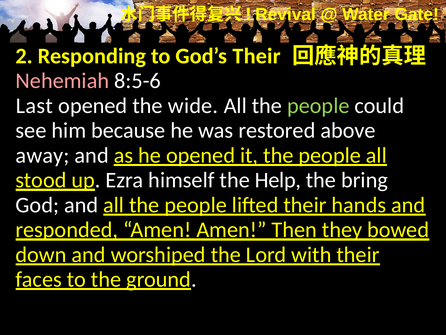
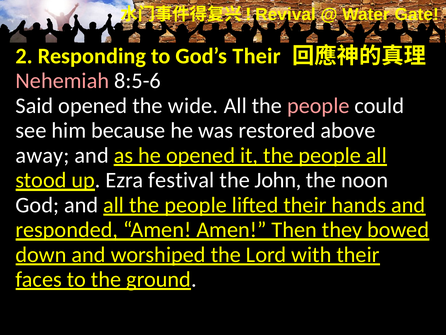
Last: Last -> Said
people at (318, 106) colour: light green -> pink
himself: himself -> festival
Help: Help -> John
bring: bring -> noon
